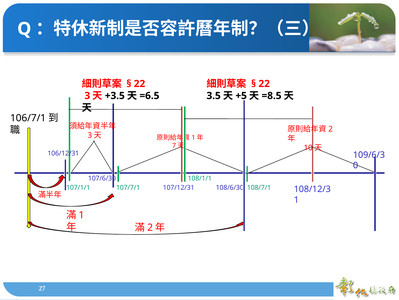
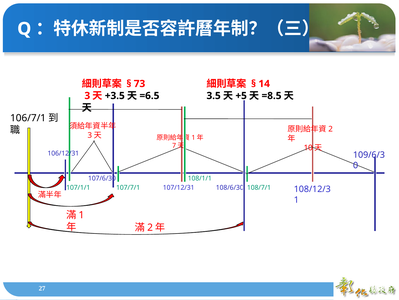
22 at (139, 84): 22 -> 73
22 at (264, 84): 22 -> 14
